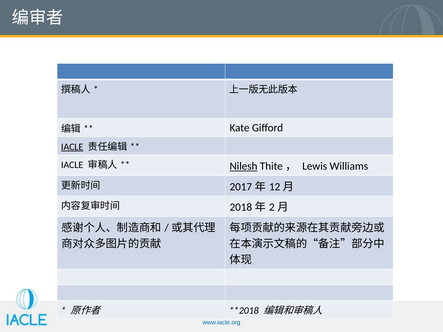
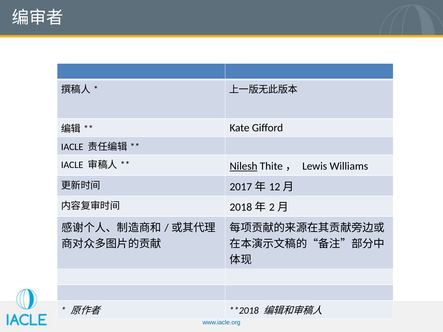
IACLE at (72, 147) underline: present -> none
